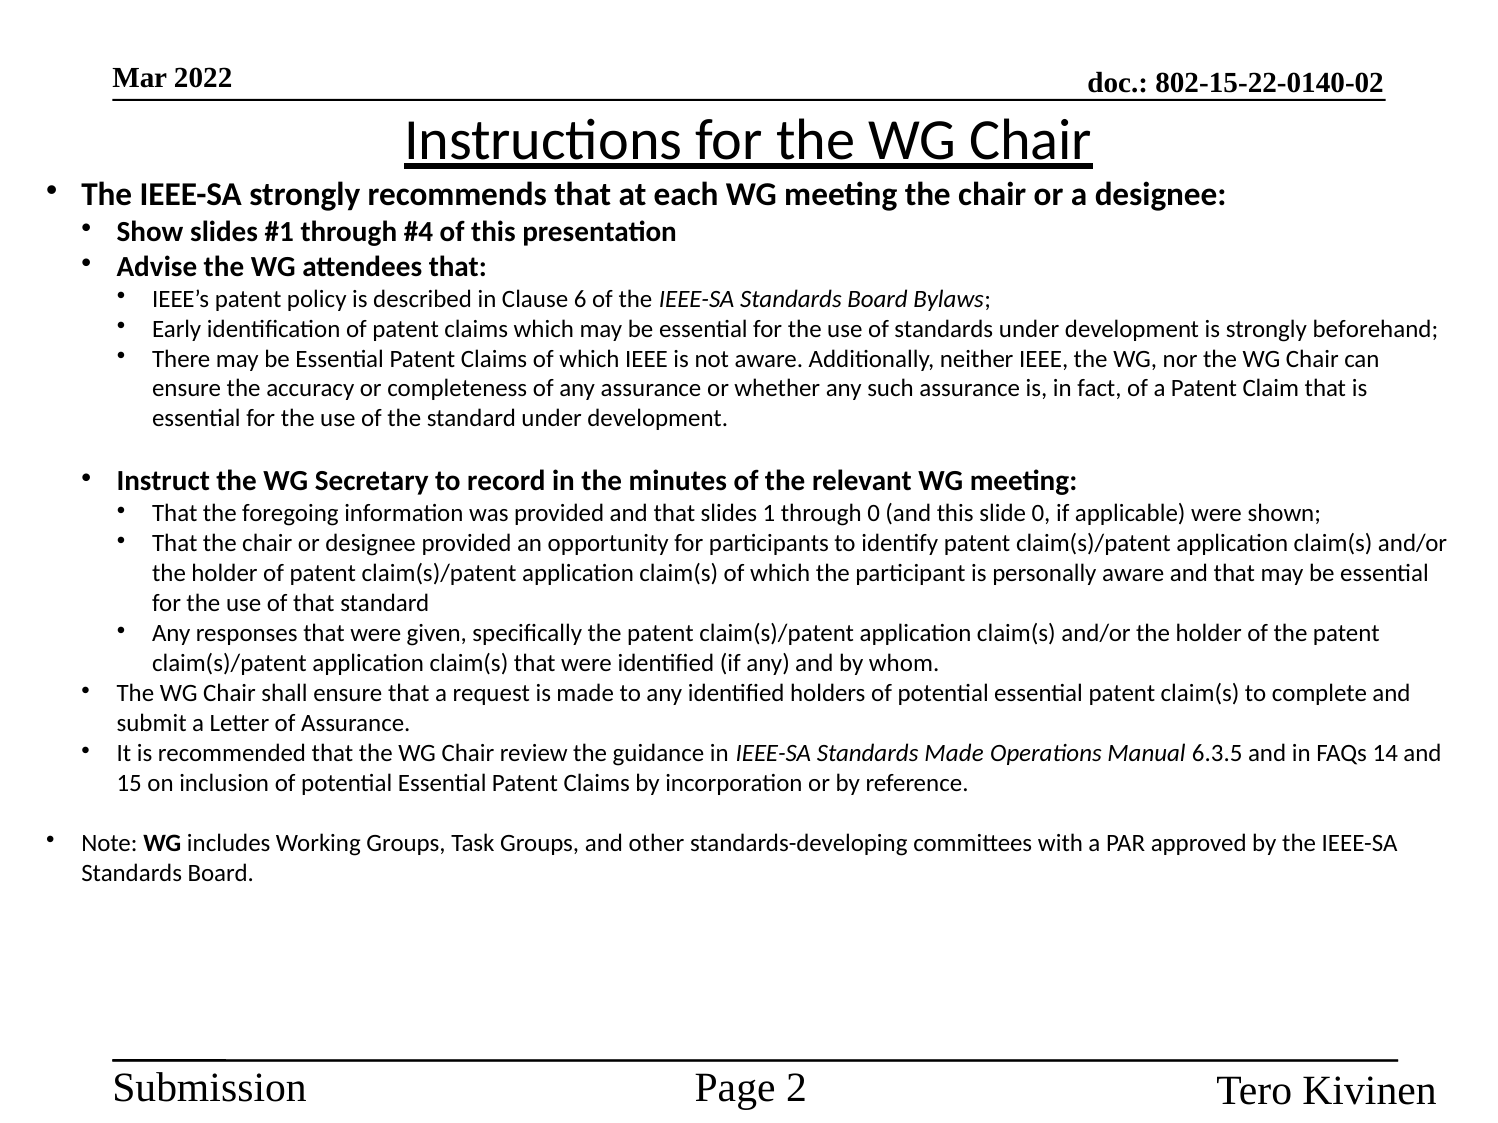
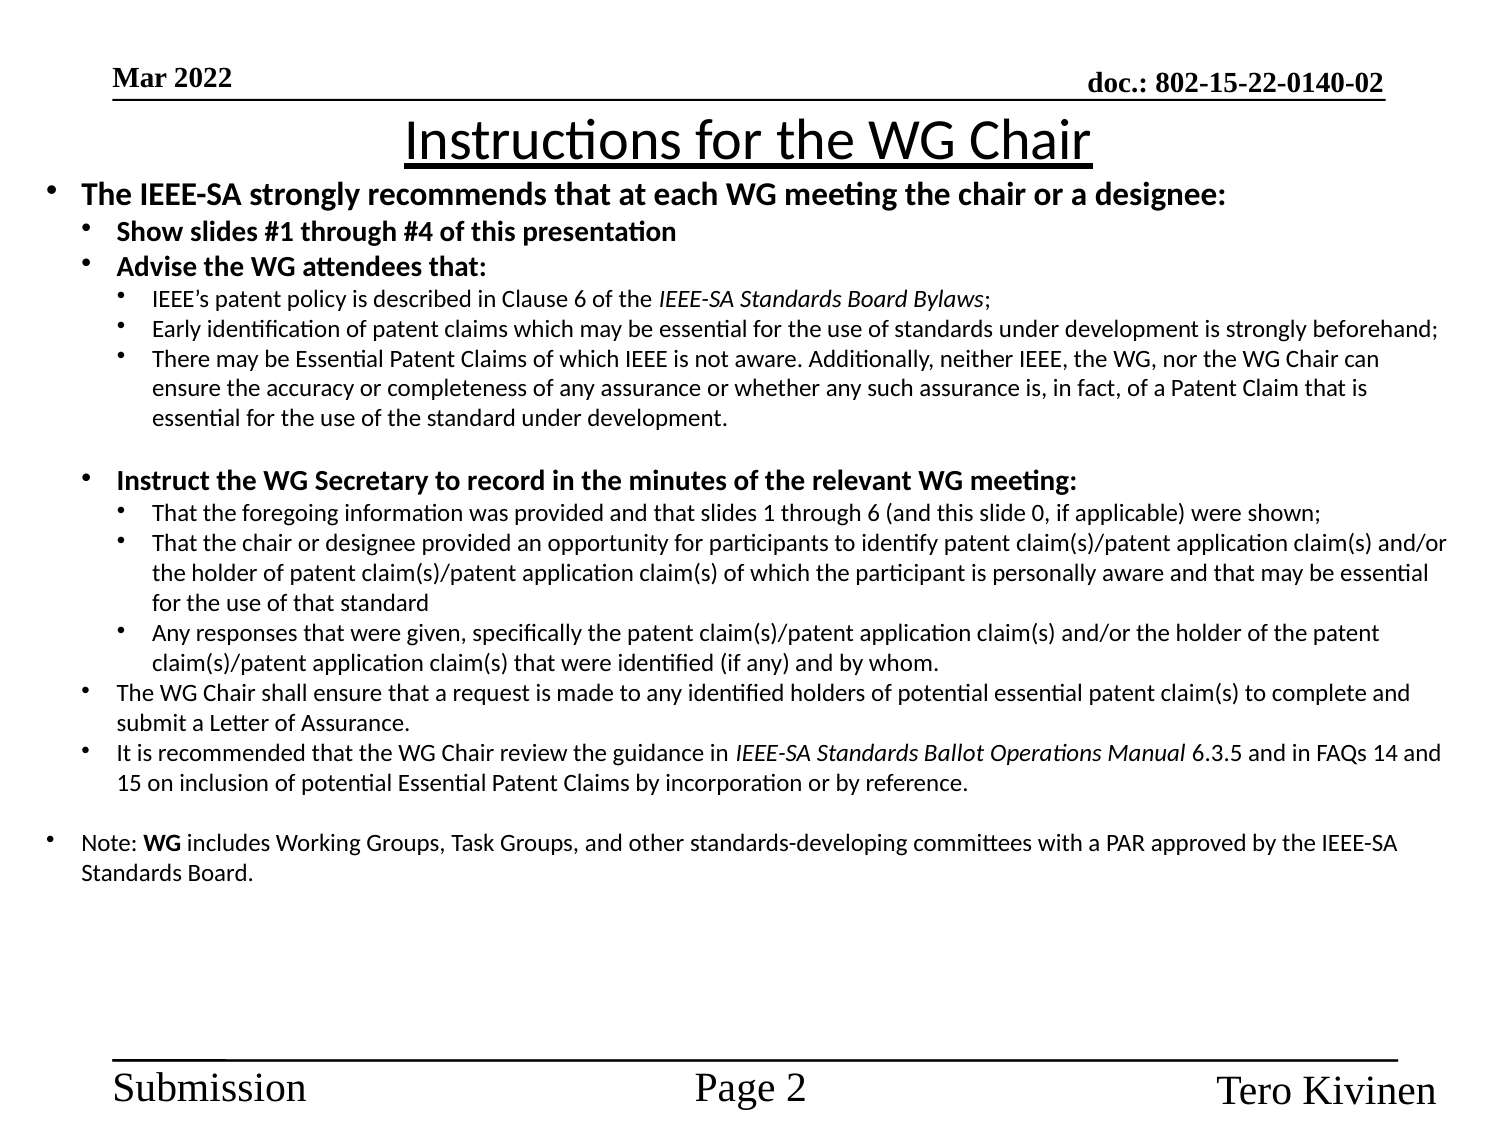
through 0: 0 -> 6
Standards Made: Made -> Ballot
